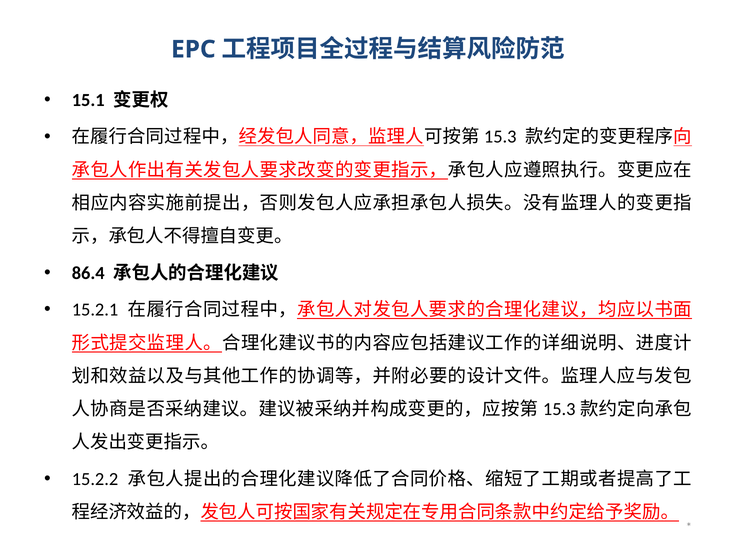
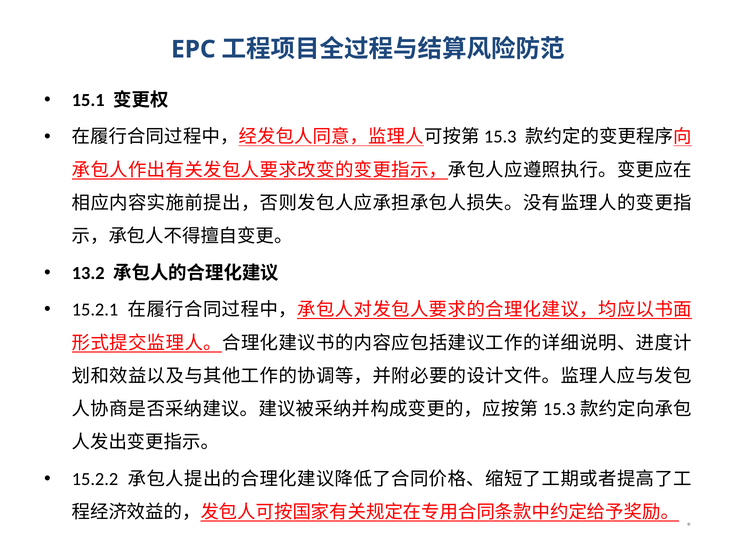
86.4: 86.4 -> 13.2
